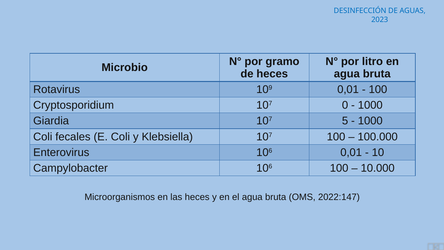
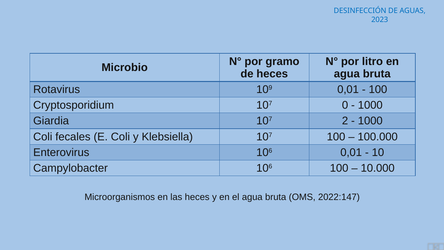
5: 5 -> 2
